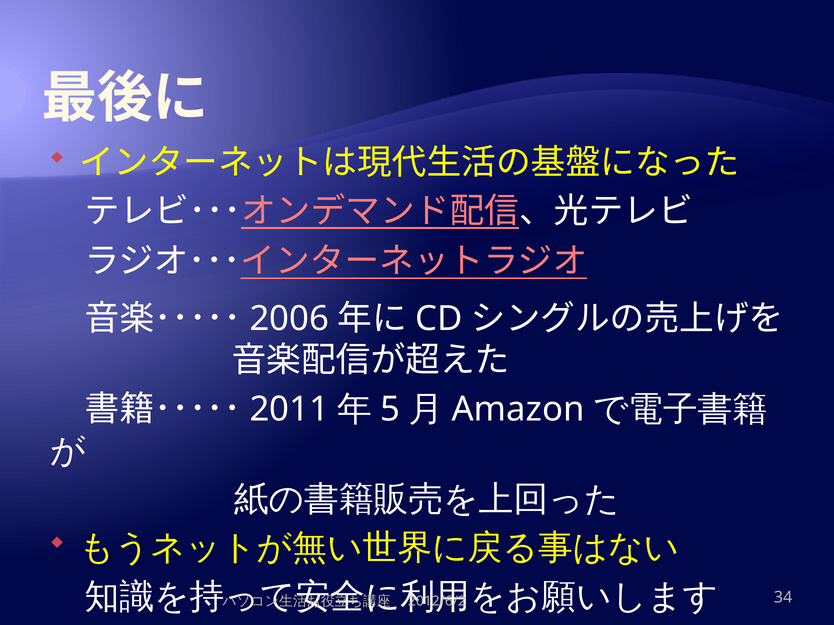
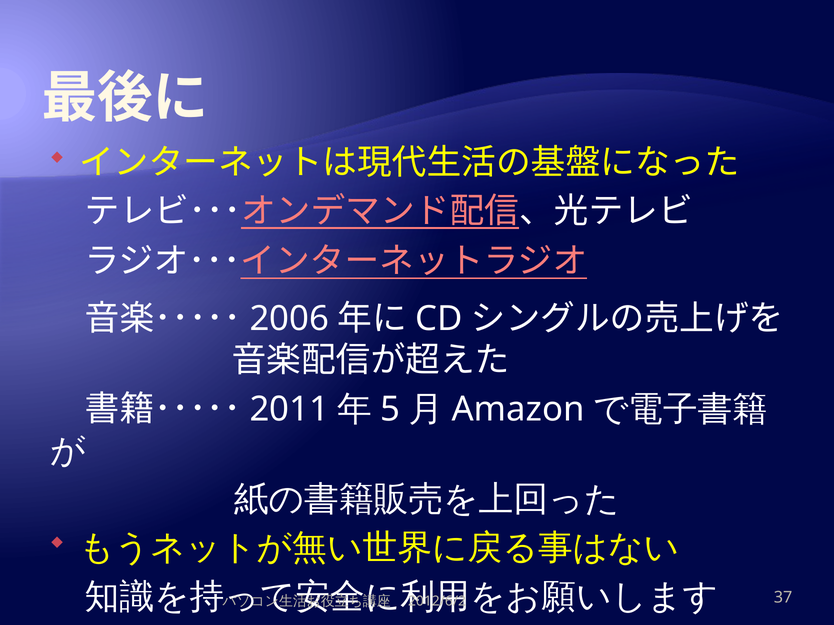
34: 34 -> 37
